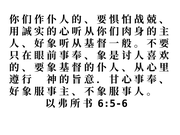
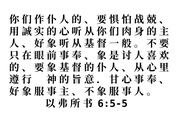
6:5-6: 6:5-6 -> 6:5-5
